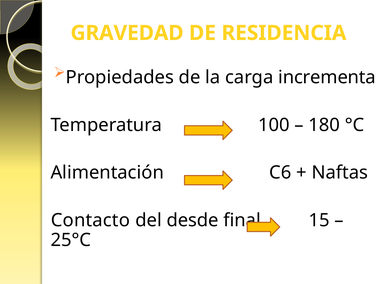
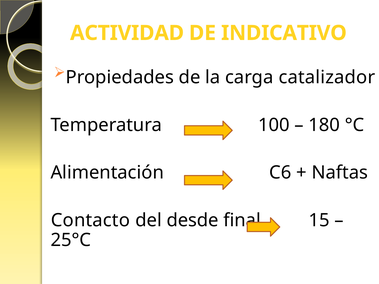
GRAVEDAD: GRAVEDAD -> ACTIVIDAD
RESIDENCIA: RESIDENCIA -> INDICATIVO
incrementa: incrementa -> catalizador
